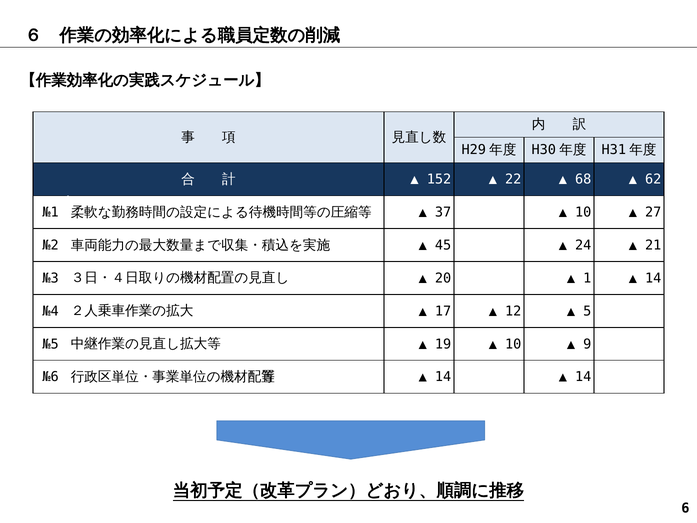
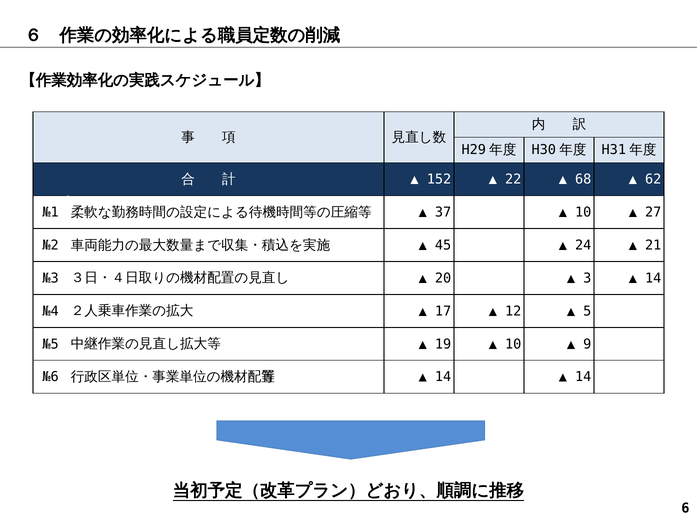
1: 1 -> 3
